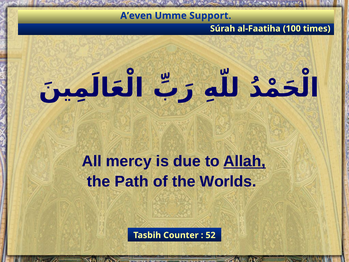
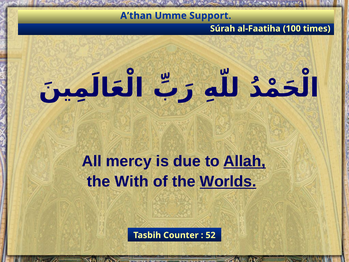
A’even: A’even -> A’than
Path: Path -> With
Worlds underline: none -> present
